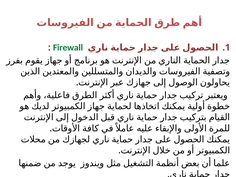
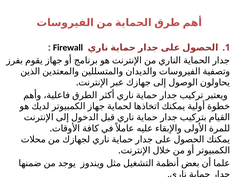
Firewall colour: green -> black
